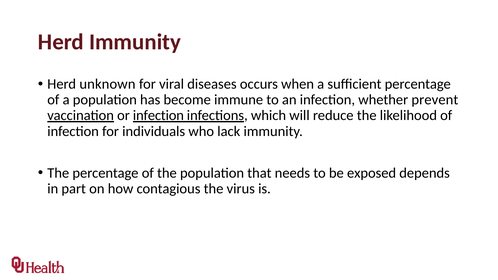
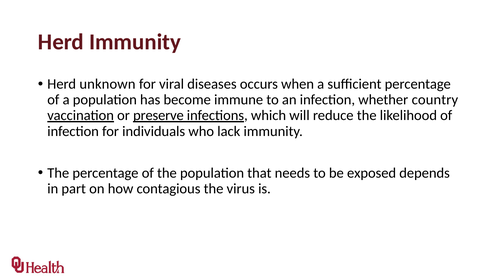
prevent: prevent -> country
or infection: infection -> preserve
